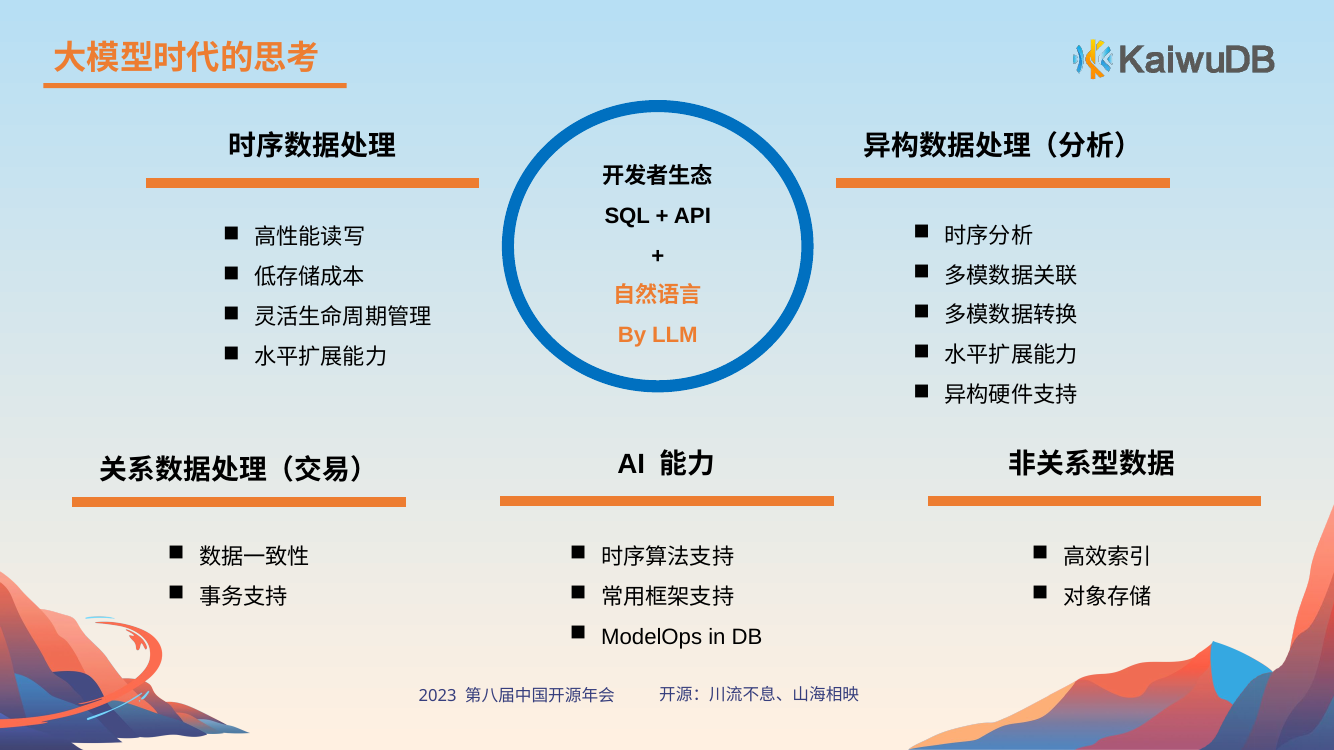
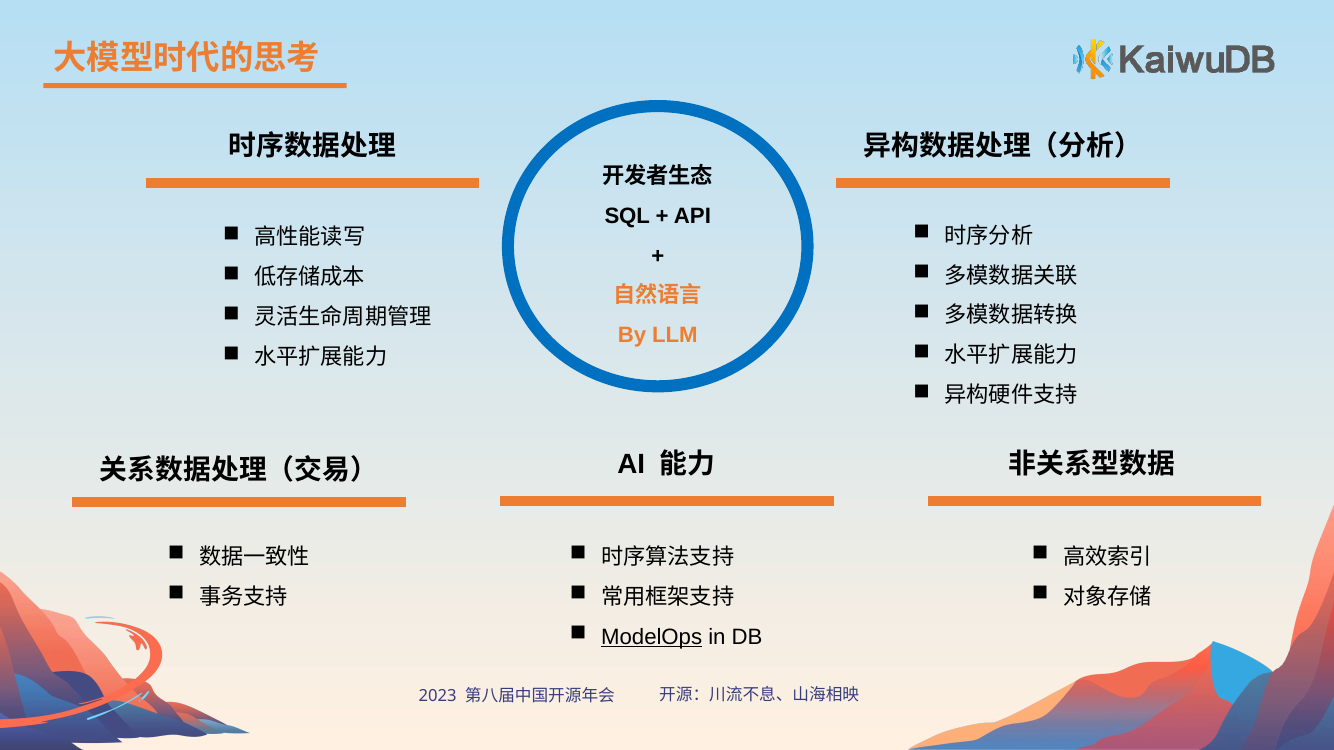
ModelOps underline: none -> present
